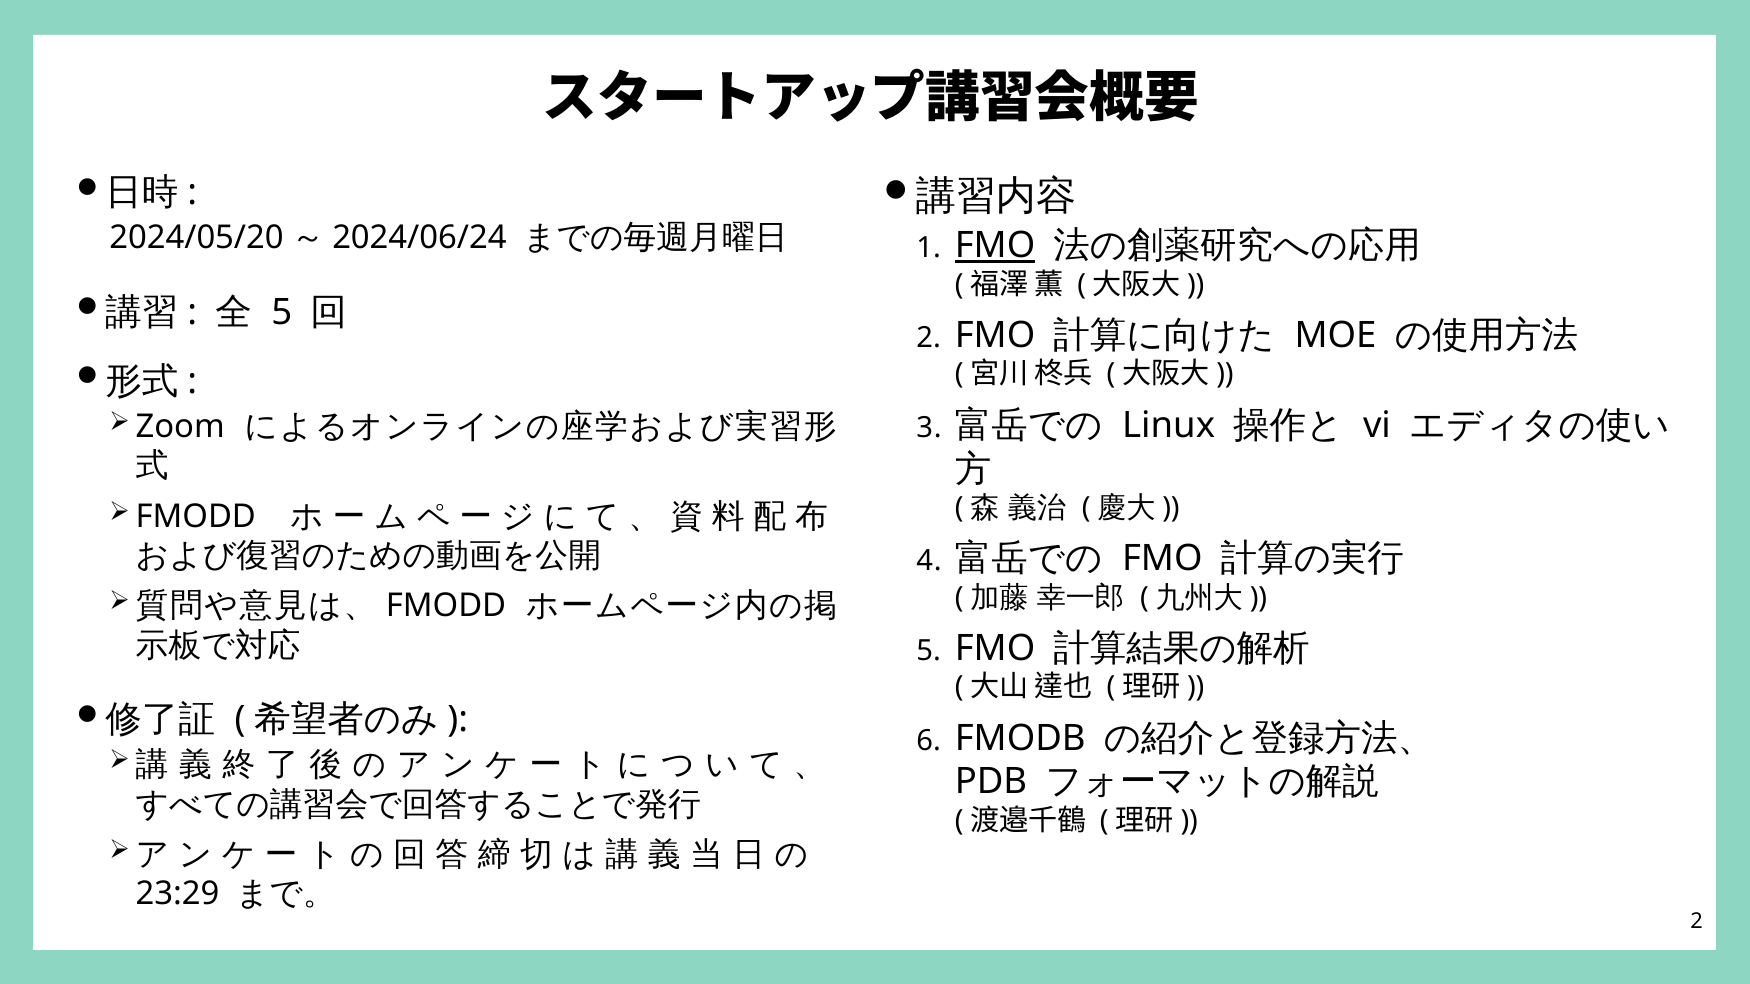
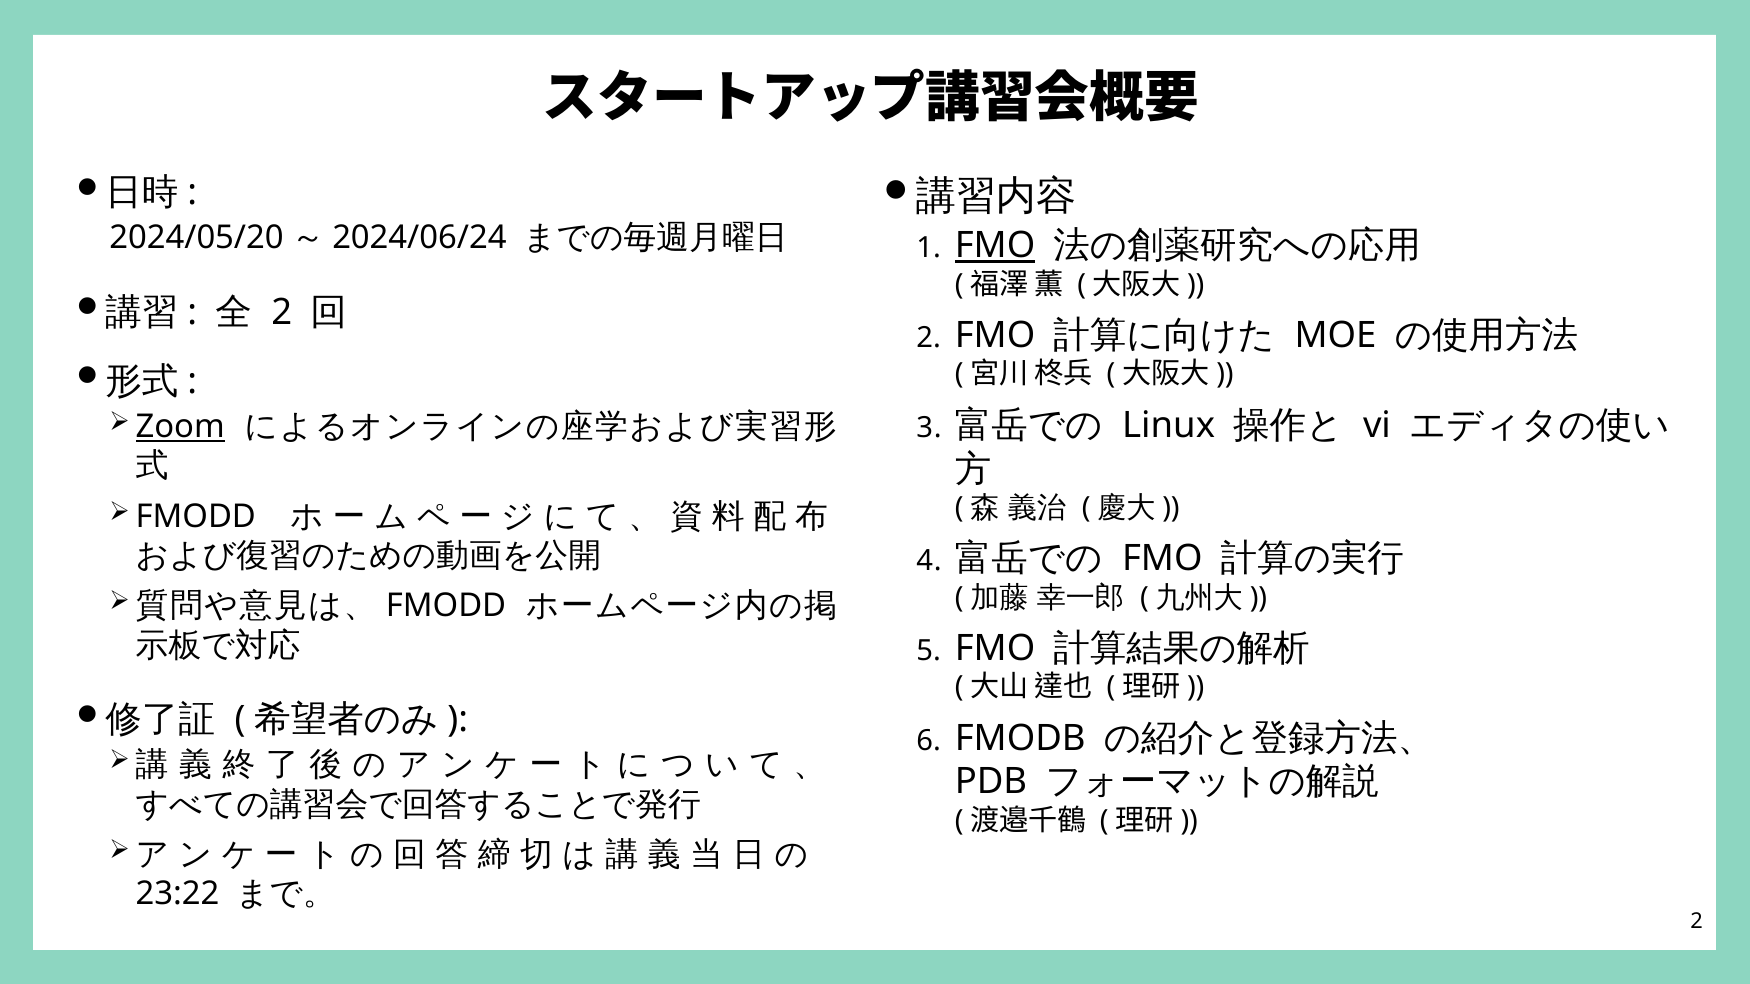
5 at (282, 312): 5 -> 2
Zoom underline: none -> present
23:29: 23:29 -> 23:22
